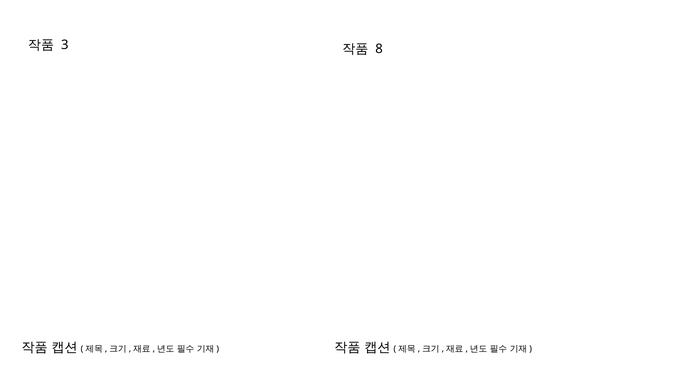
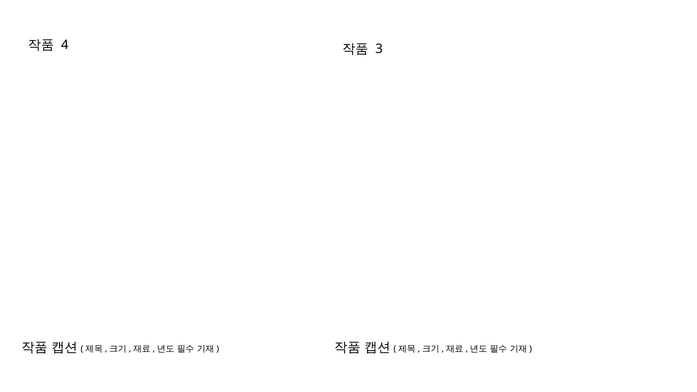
3: 3 -> 4
8: 8 -> 3
